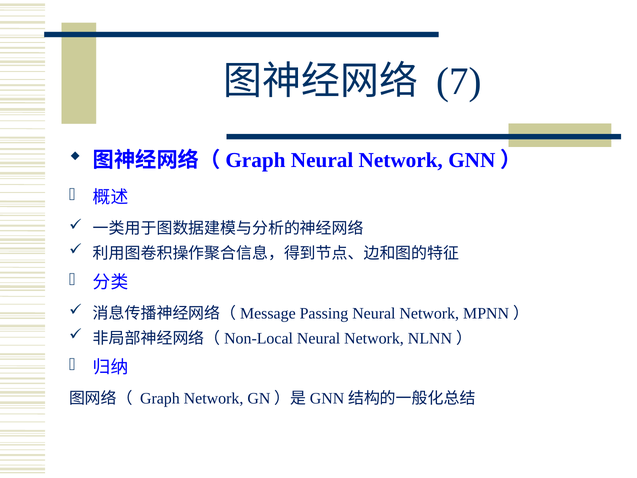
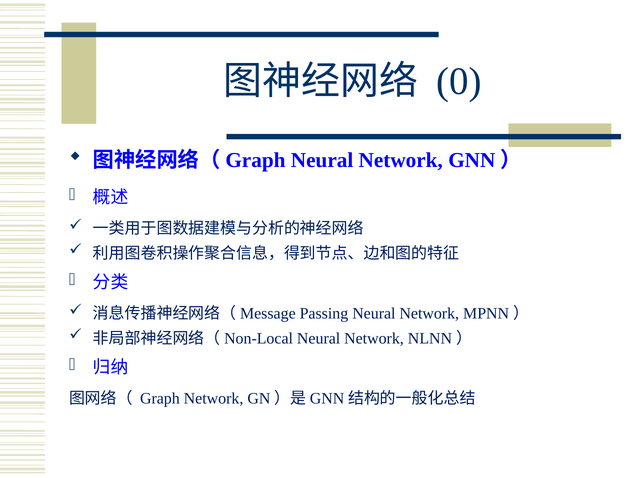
7: 7 -> 0
